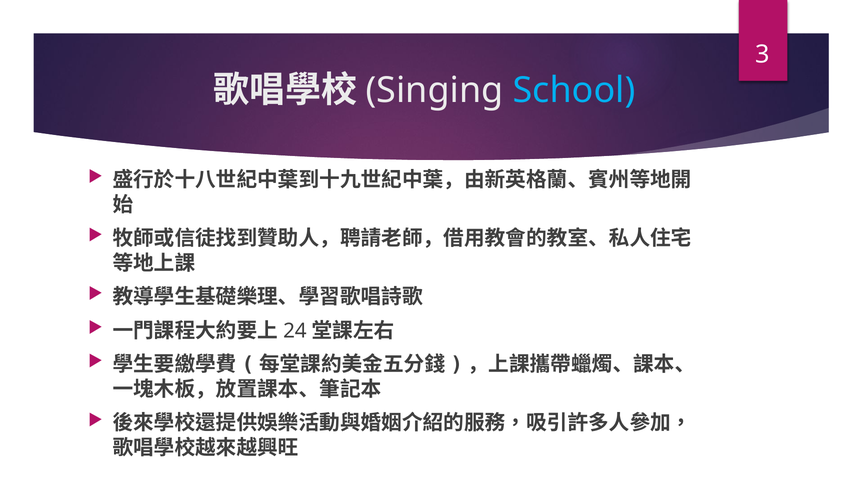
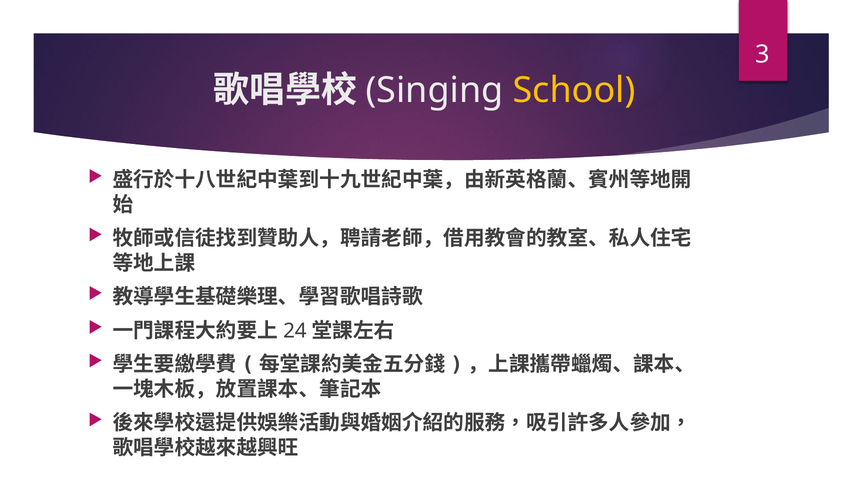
School colour: light blue -> yellow
